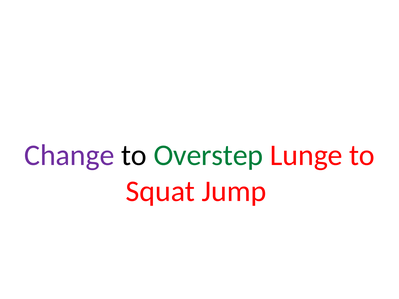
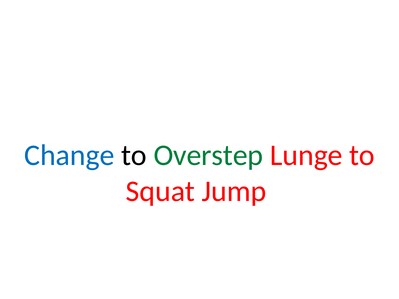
Change colour: purple -> blue
